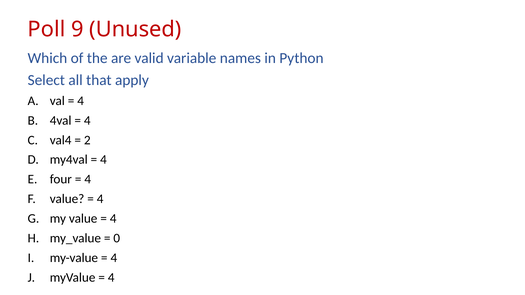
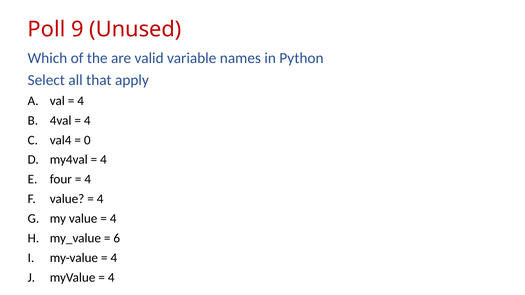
2: 2 -> 0
0: 0 -> 6
